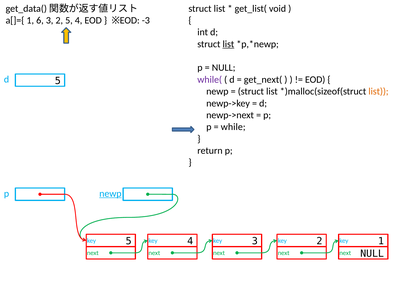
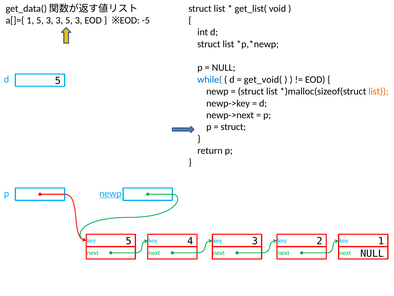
1 6: 6 -> 5
3 2: 2 -> 3
4 at (79, 20): 4 -> 3
-3: -3 -> -5
list at (228, 44) underline: present -> none
while( colour: purple -> blue
get_next(: get_next( -> get_void(
while at (233, 127): while -> struct
